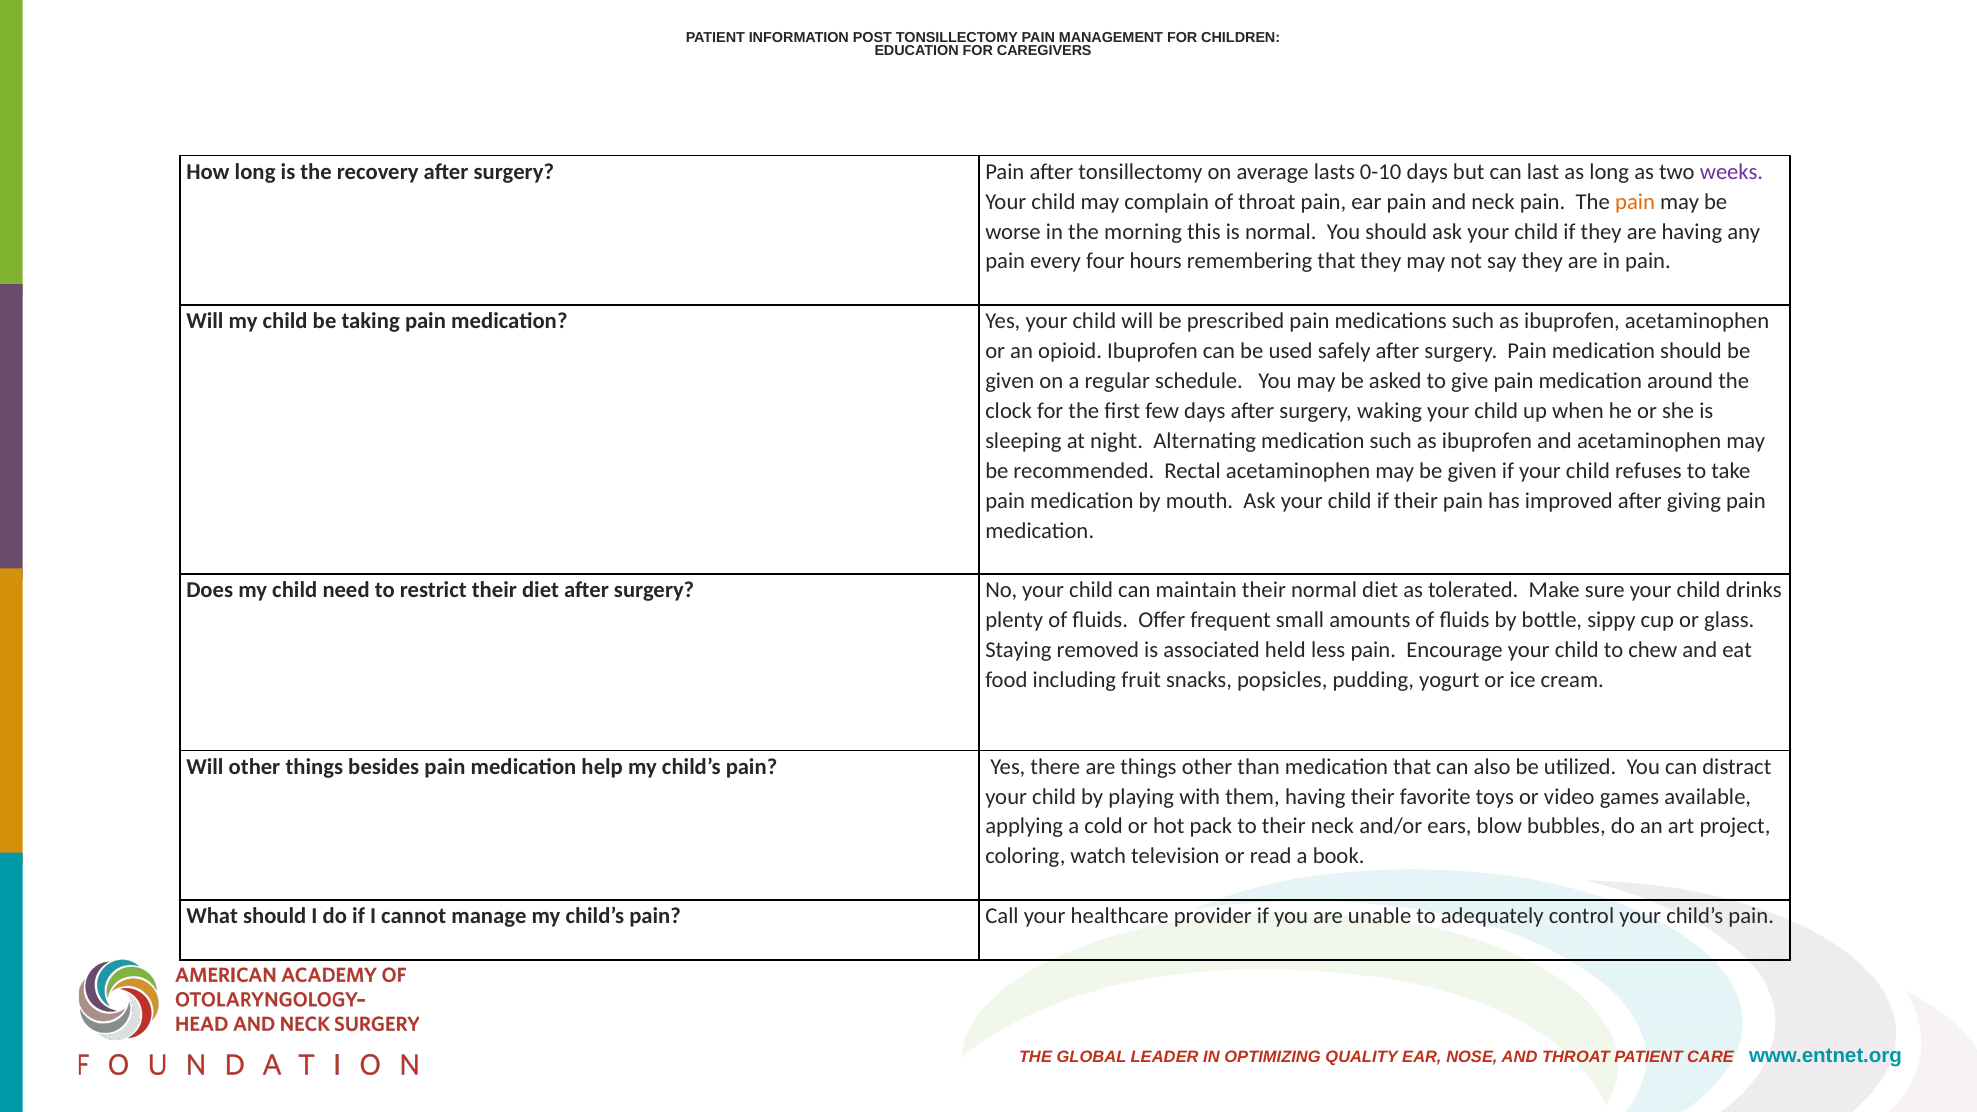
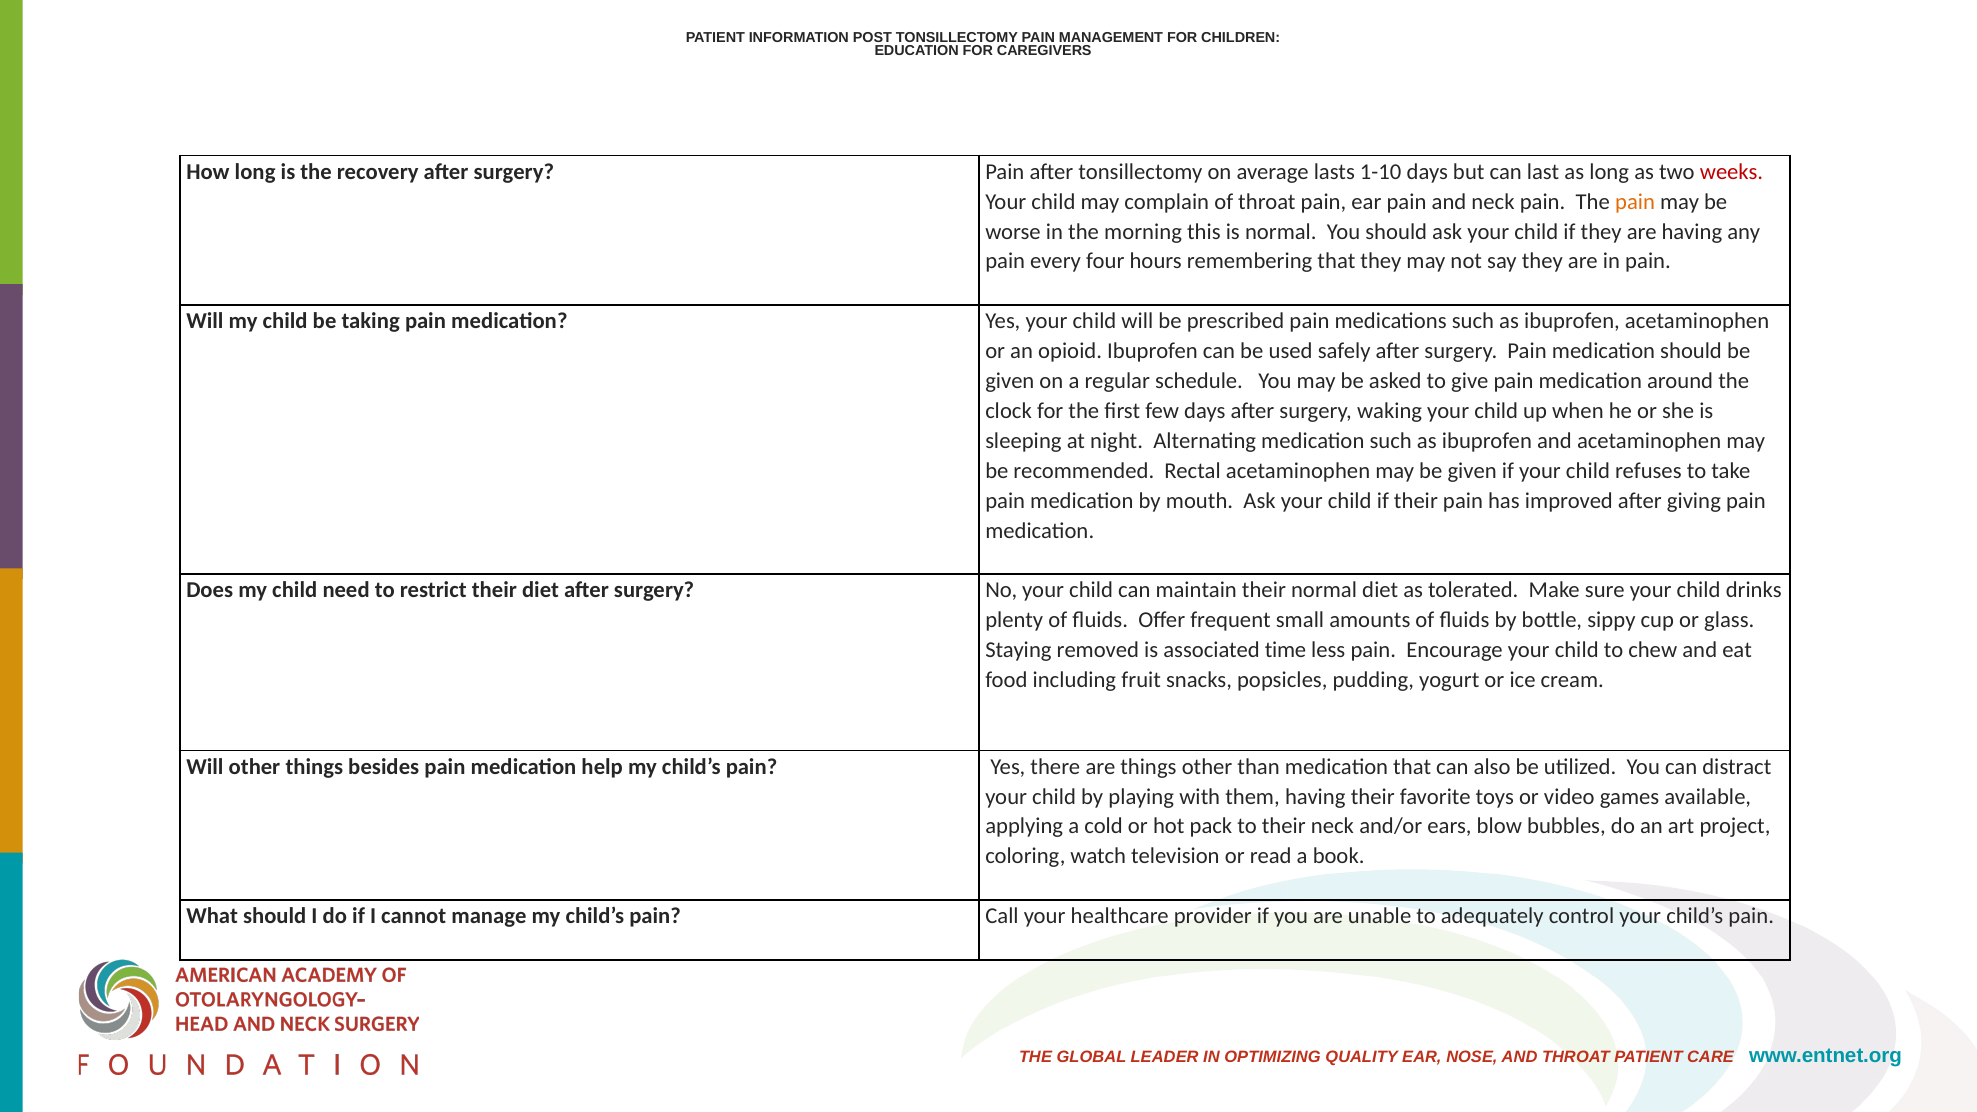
0-10: 0-10 -> 1-10
weeks colour: purple -> red
held: held -> time
